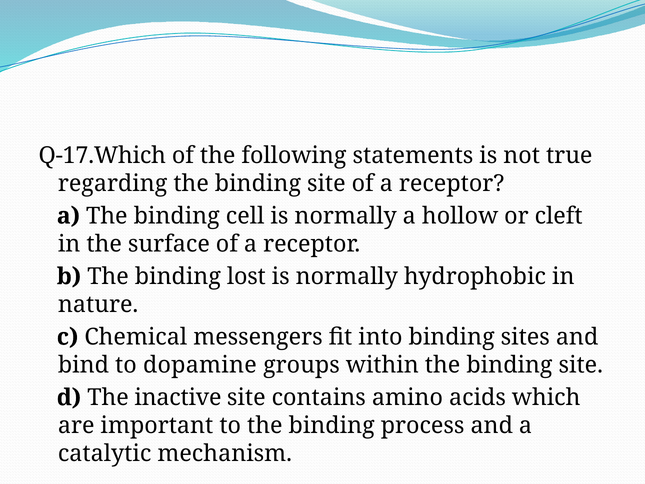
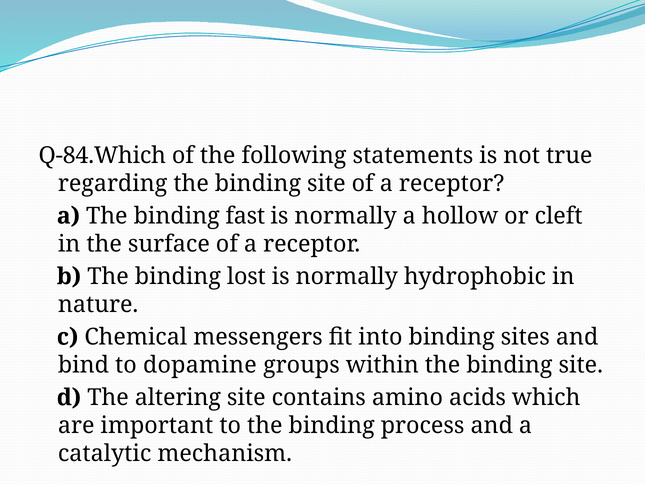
Q-17.Which: Q-17.Which -> Q-84.Which
cell: cell -> fast
inactive: inactive -> altering
